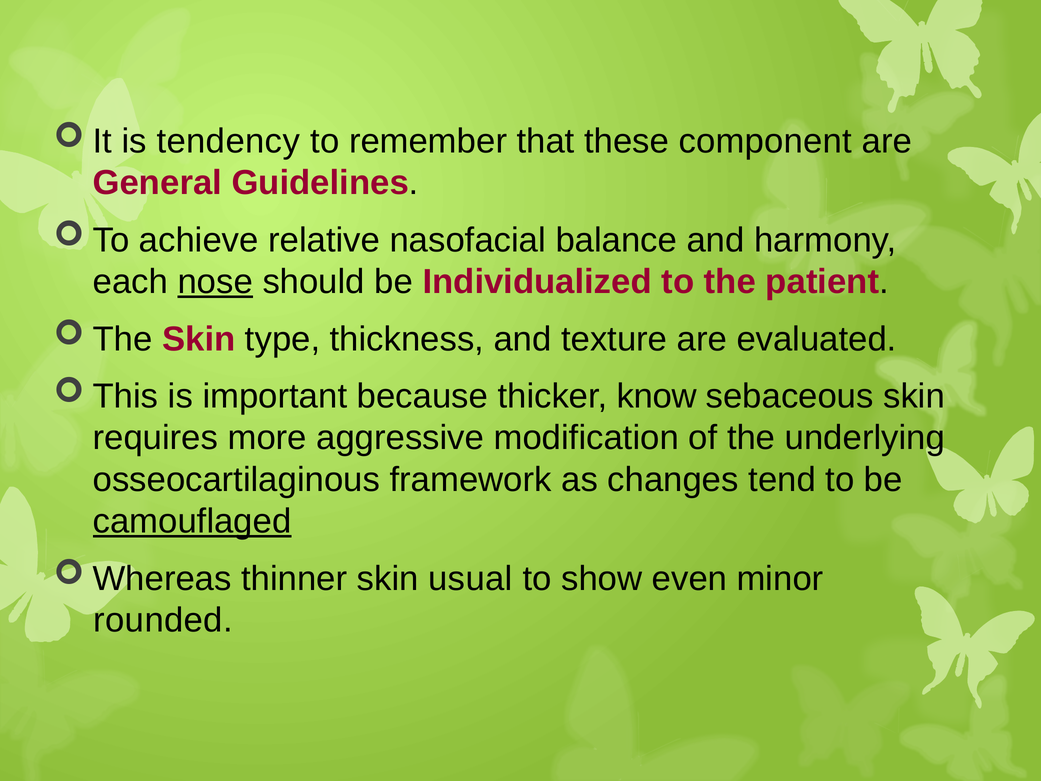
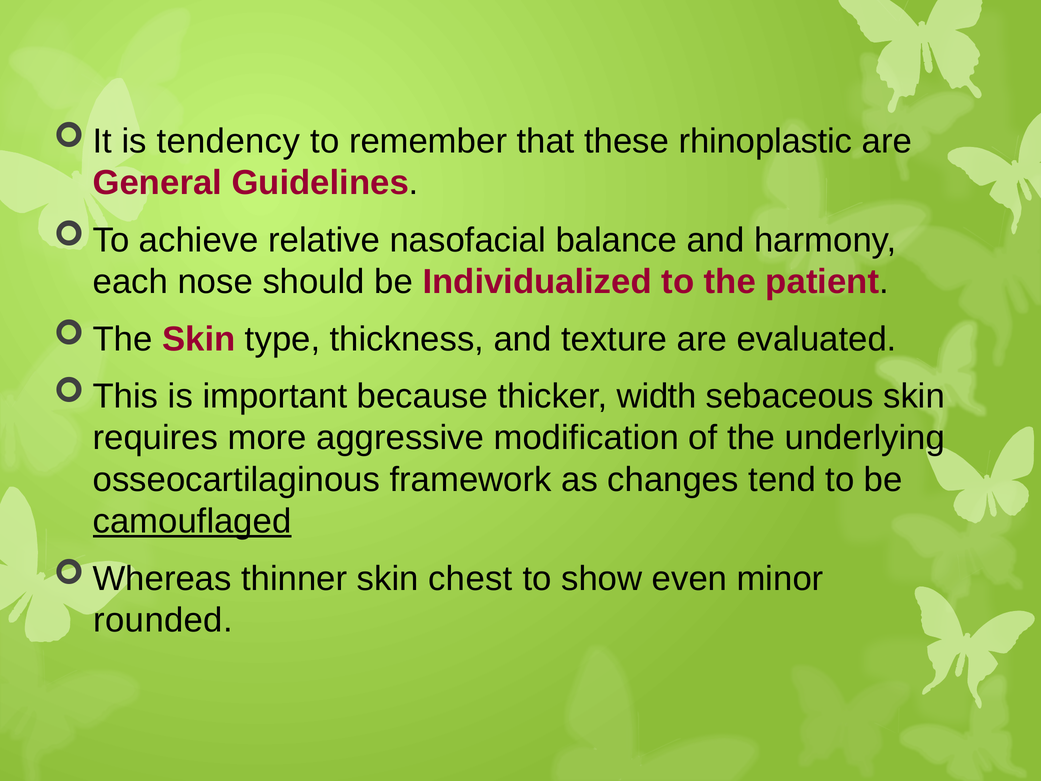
component: component -> rhinoplastic
nose underline: present -> none
know: know -> width
usual: usual -> chest
